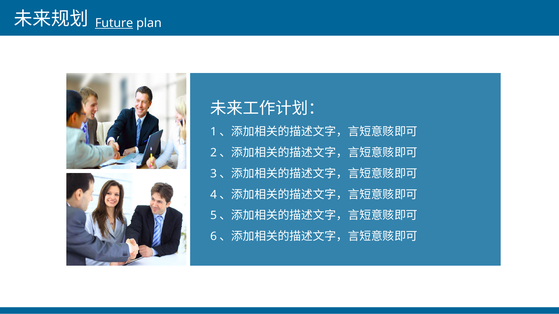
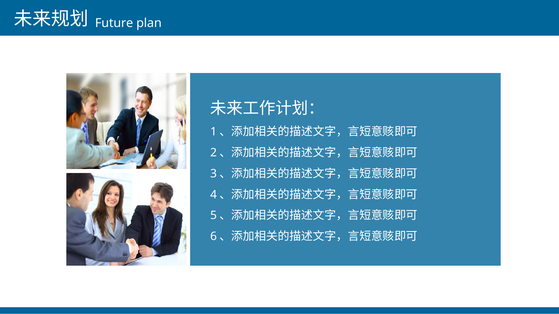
Future underline: present -> none
